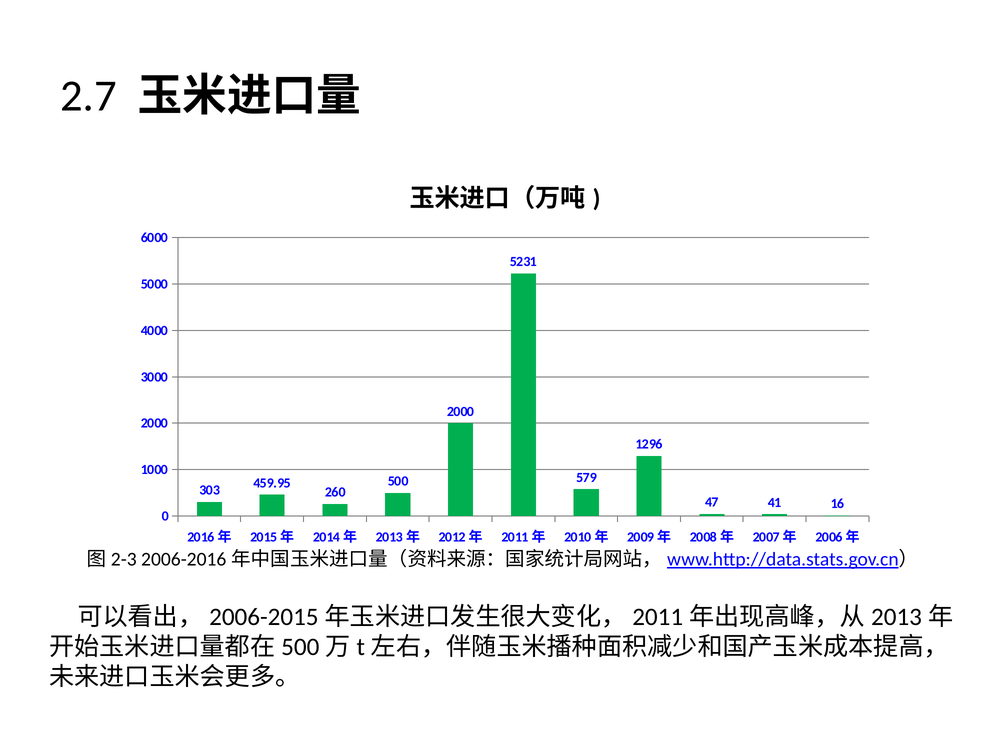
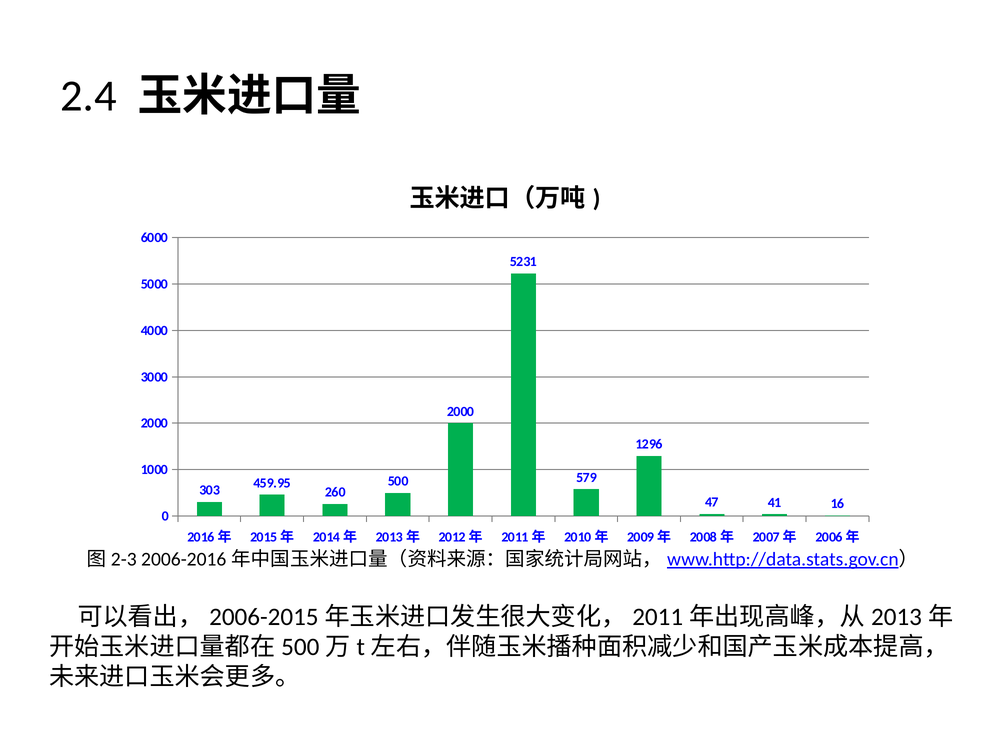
2.7: 2.7 -> 2.4
